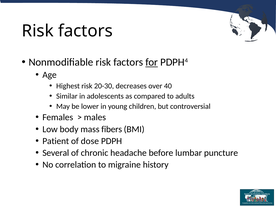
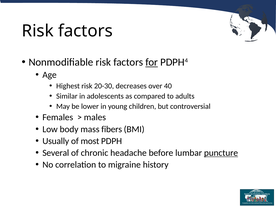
Patient: Patient -> Usually
dose: dose -> most
puncture underline: none -> present
